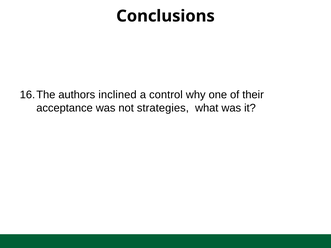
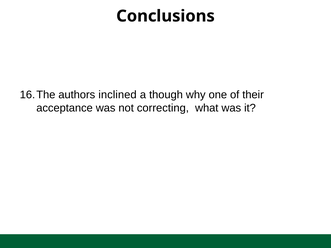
control: control -> though
strategies: strategies -> correcting
